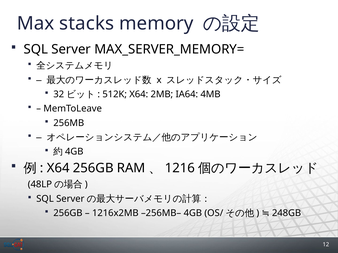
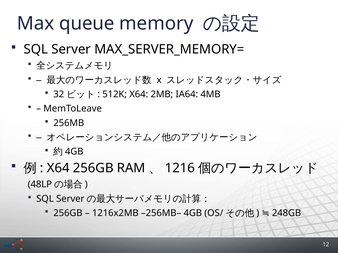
stacks: stacks -> queue
